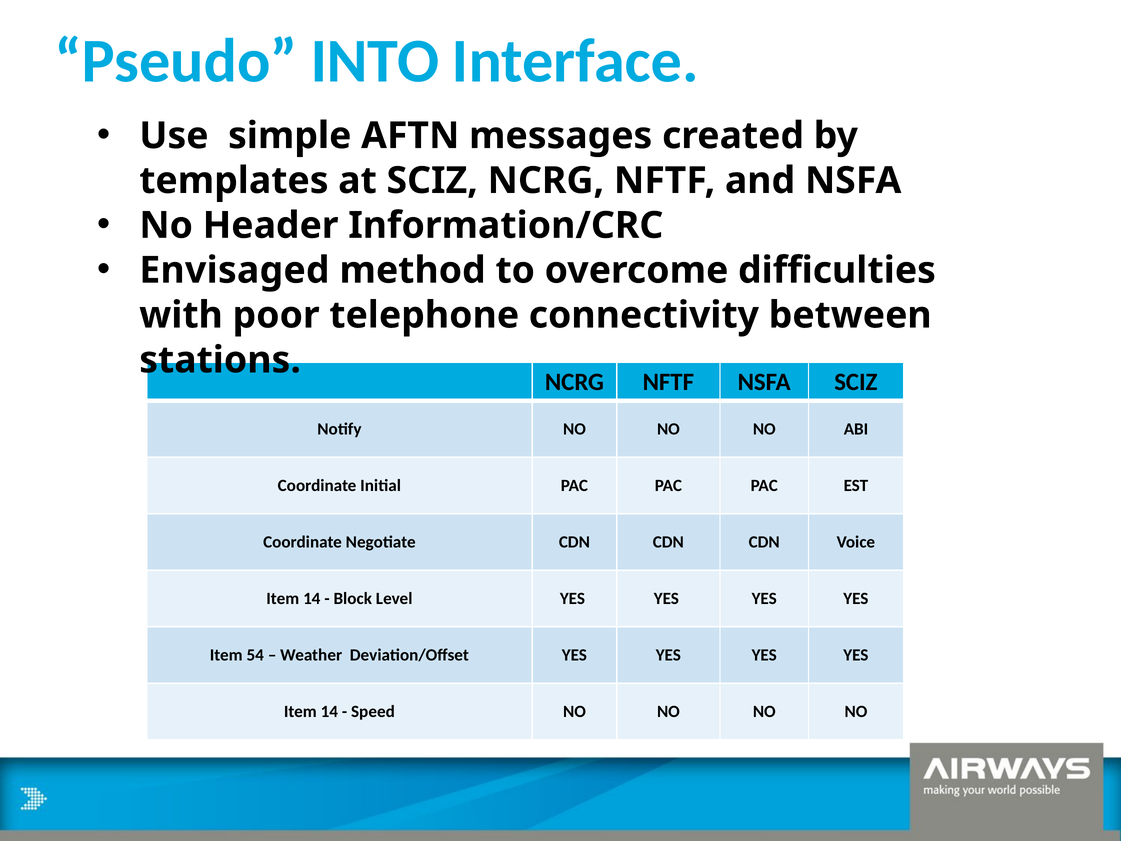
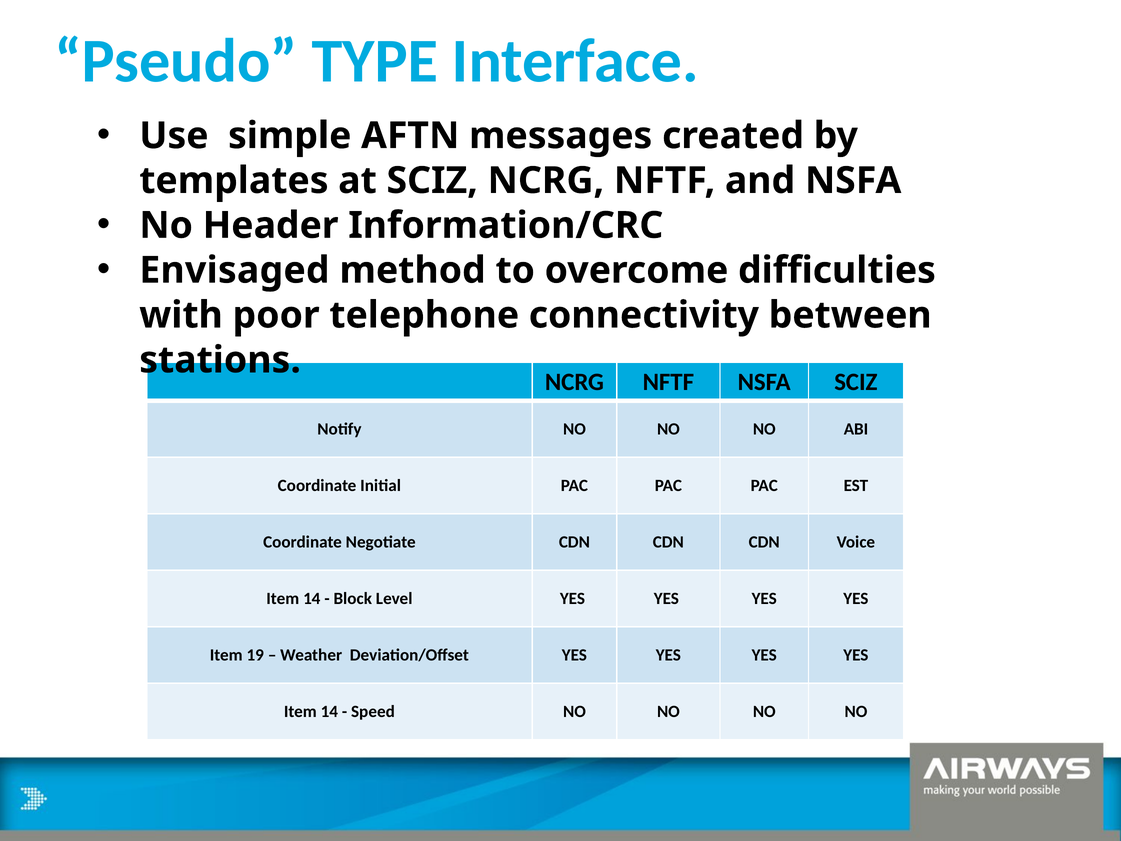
INTO: INTO -> TYPE
54: 54 -> 19
